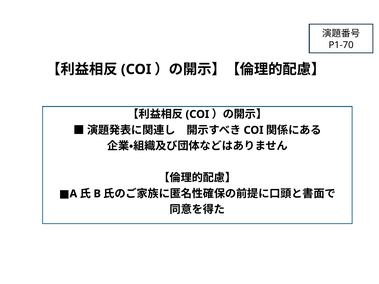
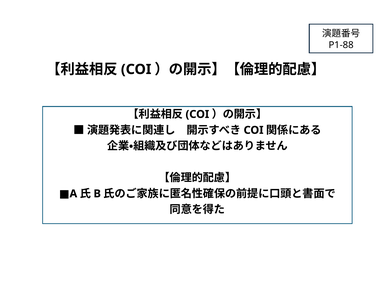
P1-70: P1-70 -> P1-88
